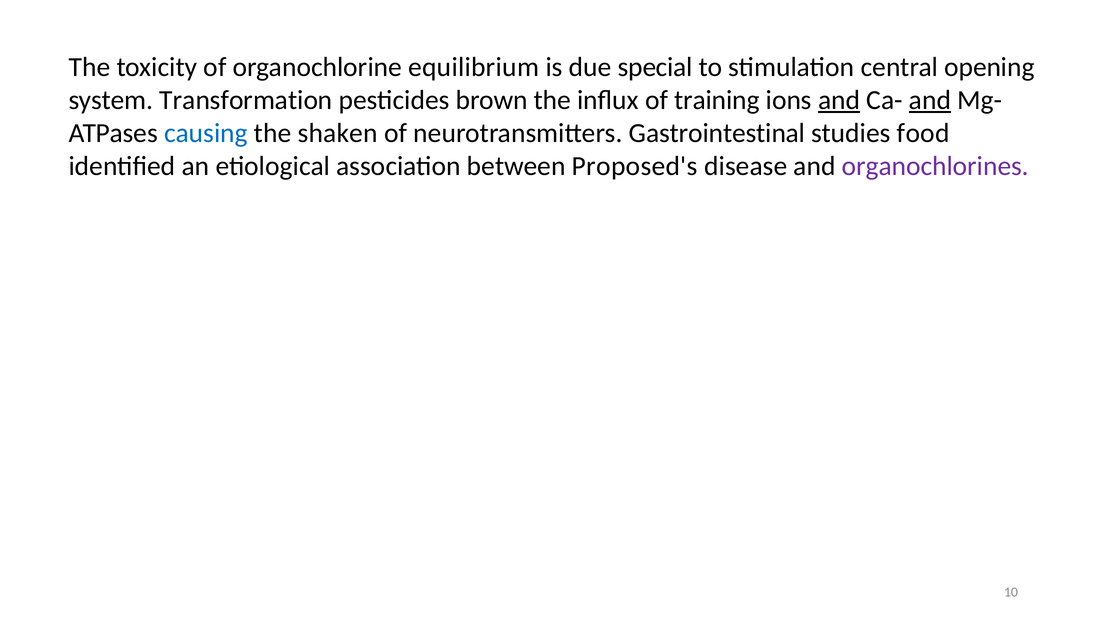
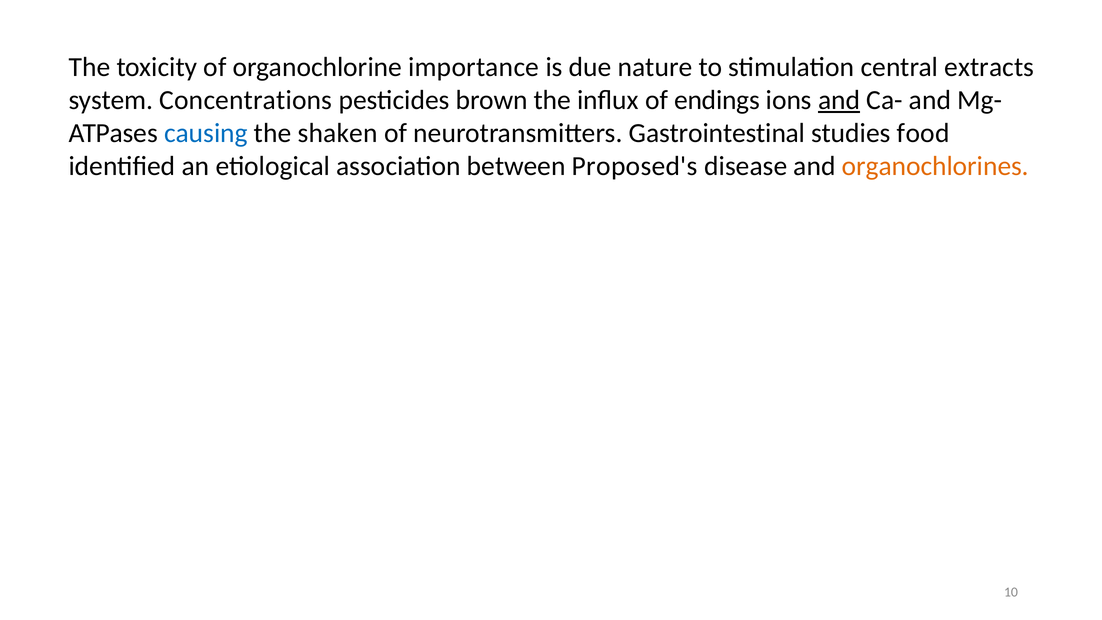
equilibrium: equilibrium -> importance
special: special -> nature
opening: opening -> extracts
Transformation: Transformation -> Concentrations
training: training -> endings
and at (930, 100) underline: present -> none
organochlorines colour: purple -> orange
